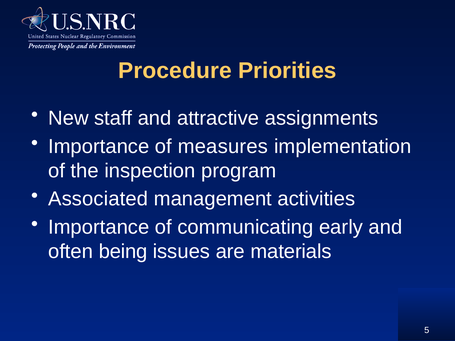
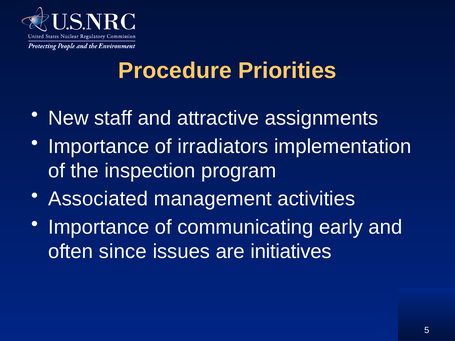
measures: measures -> irradiators
being: being -> since
materials: materials -> initiatives
